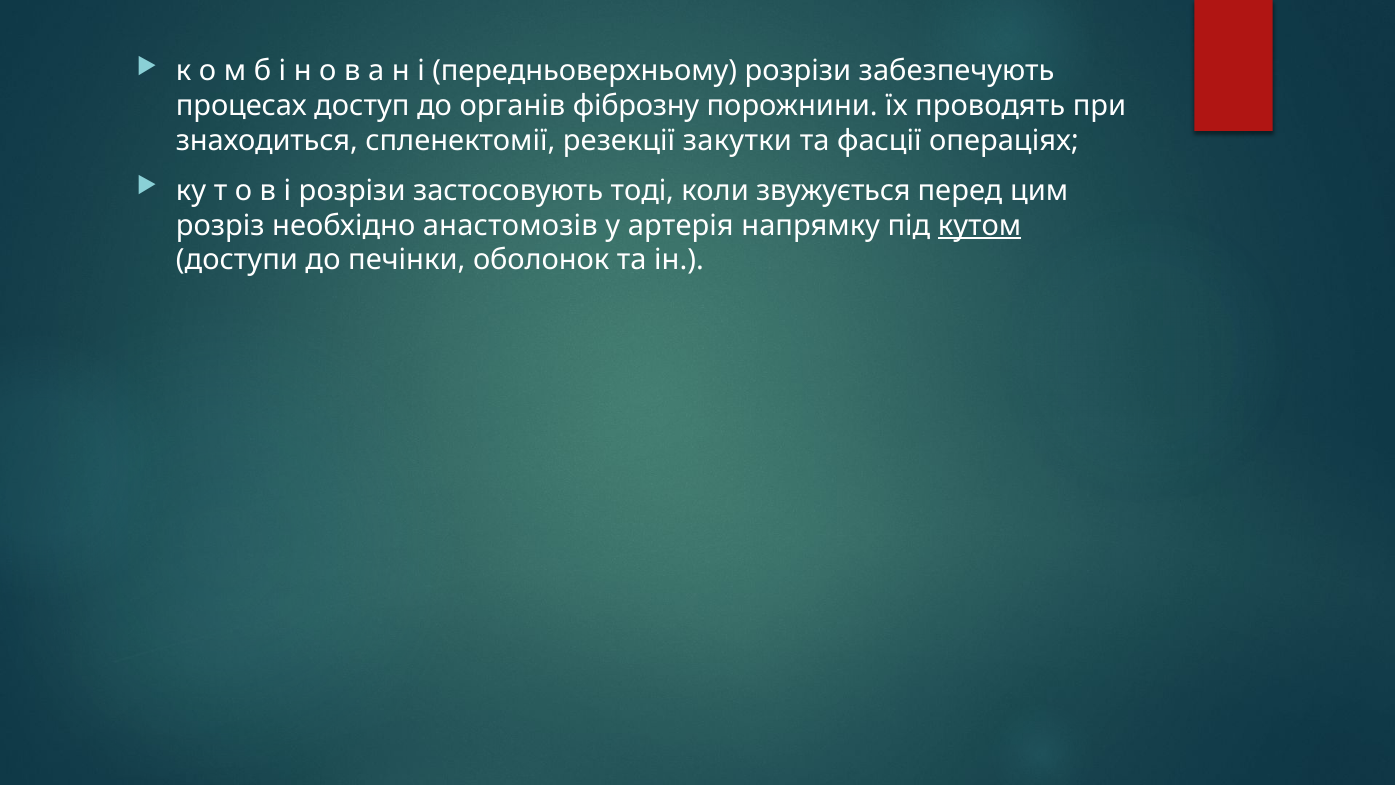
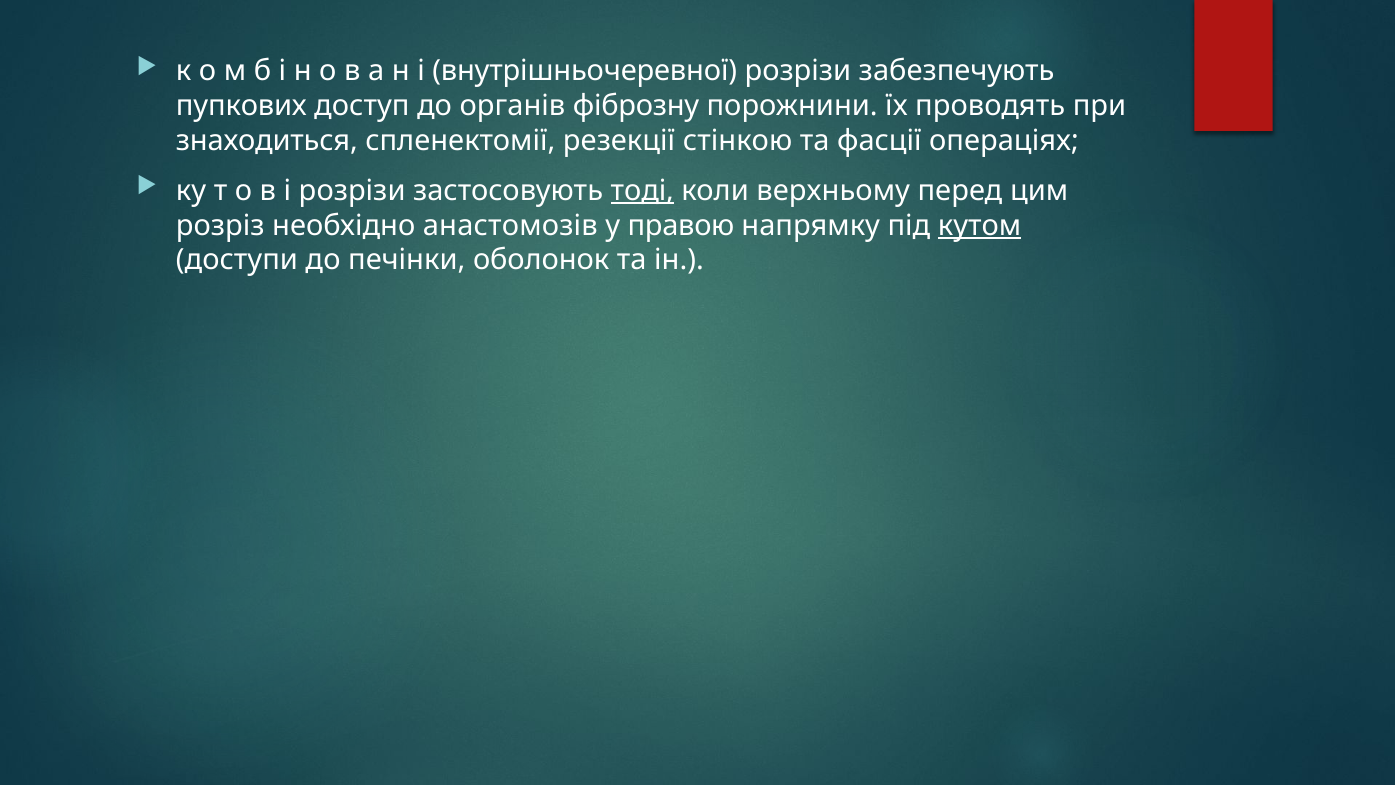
передньоверхньому: передньоверхньому -> внутрішньочеревної
процесах: процесах -> пупкових
закутки: закутки -> стінкою
тоді underline: none -> present
звужується: звужується -> верхньому
артерія: артерія -> правою
